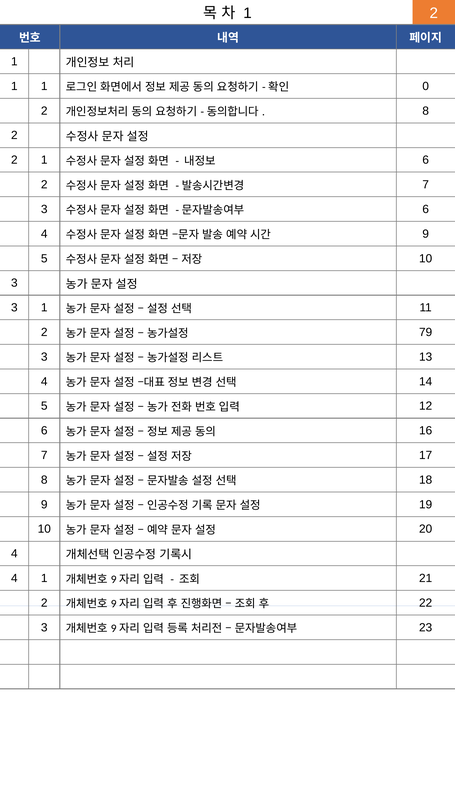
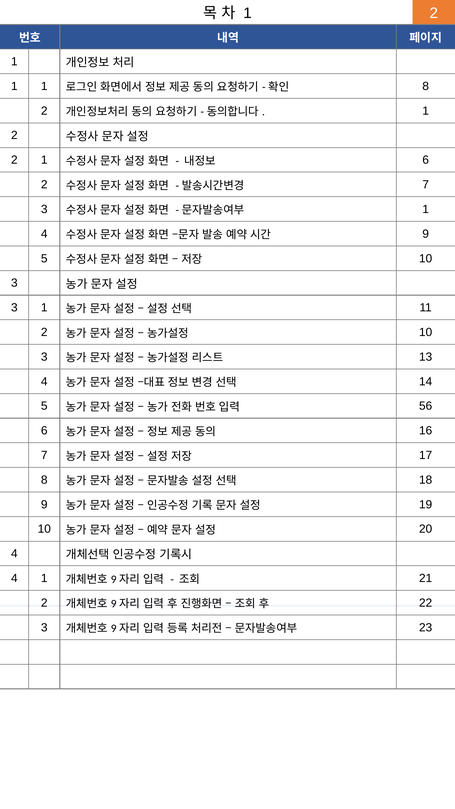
0 at (426, 86): 0 -> 8
8 at (426, 111): 8 -> 1
6 at (426, 209): 6 -> 1
79 at (426, 332): 79 -> 10
12: 12 -> 56
